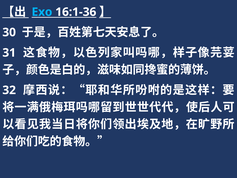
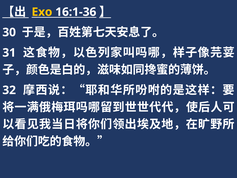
Exo colour: light blue -> yellow
